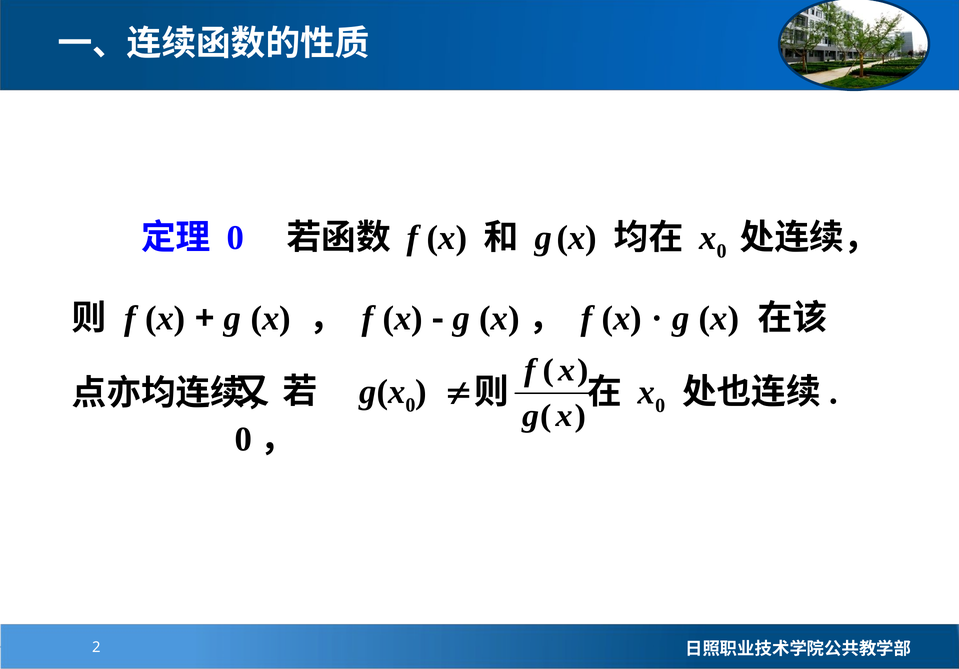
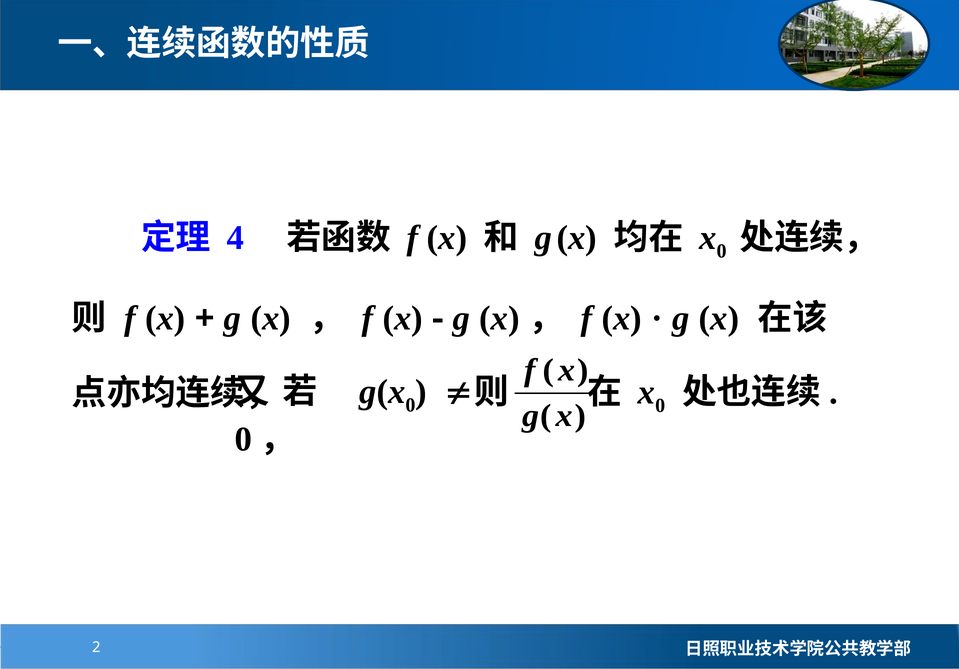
0 at (235, 238): 0 -> 4
